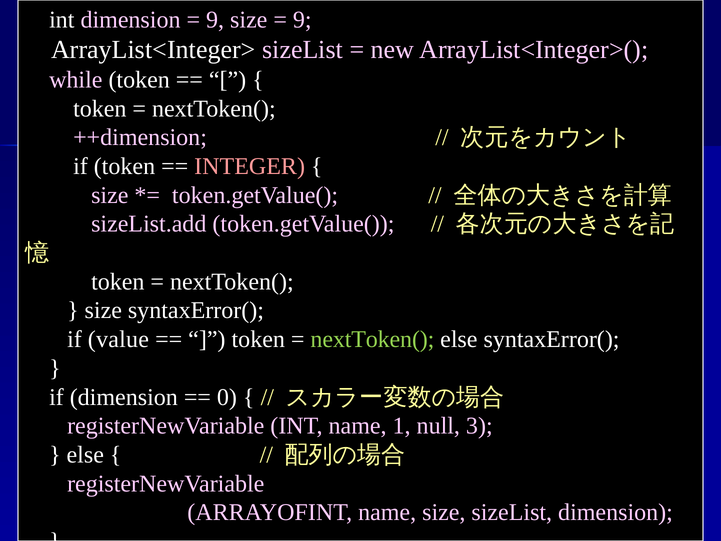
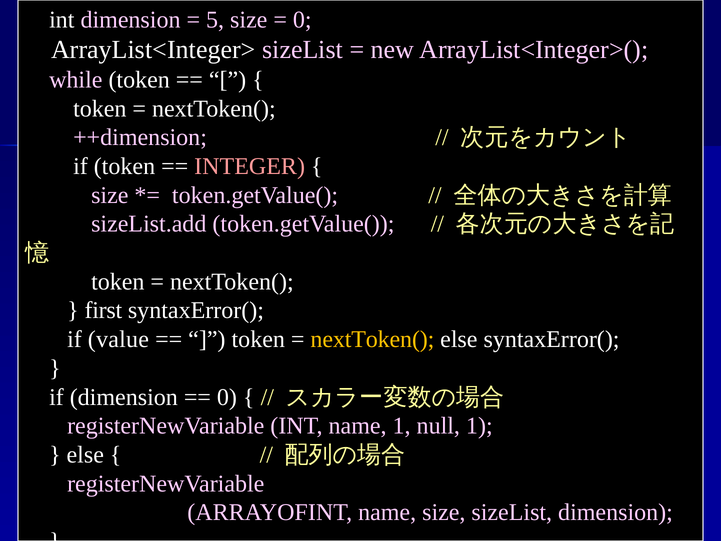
9 at (215, 20): 9 -> 5
9 at (302, 20): 9 -> 0
size at (103, 310): size -> first
nextToken( at (372, 339) colour: light green -> yellow
null 3: 3 -> 1
